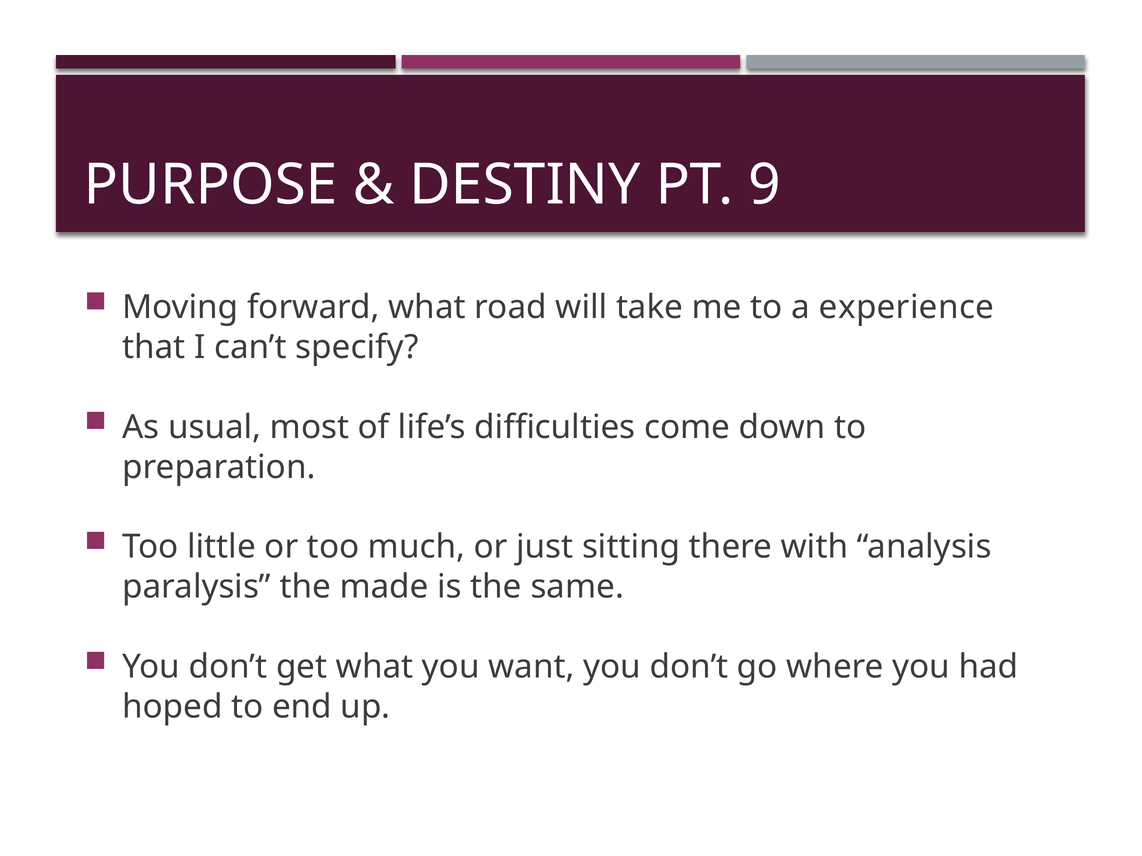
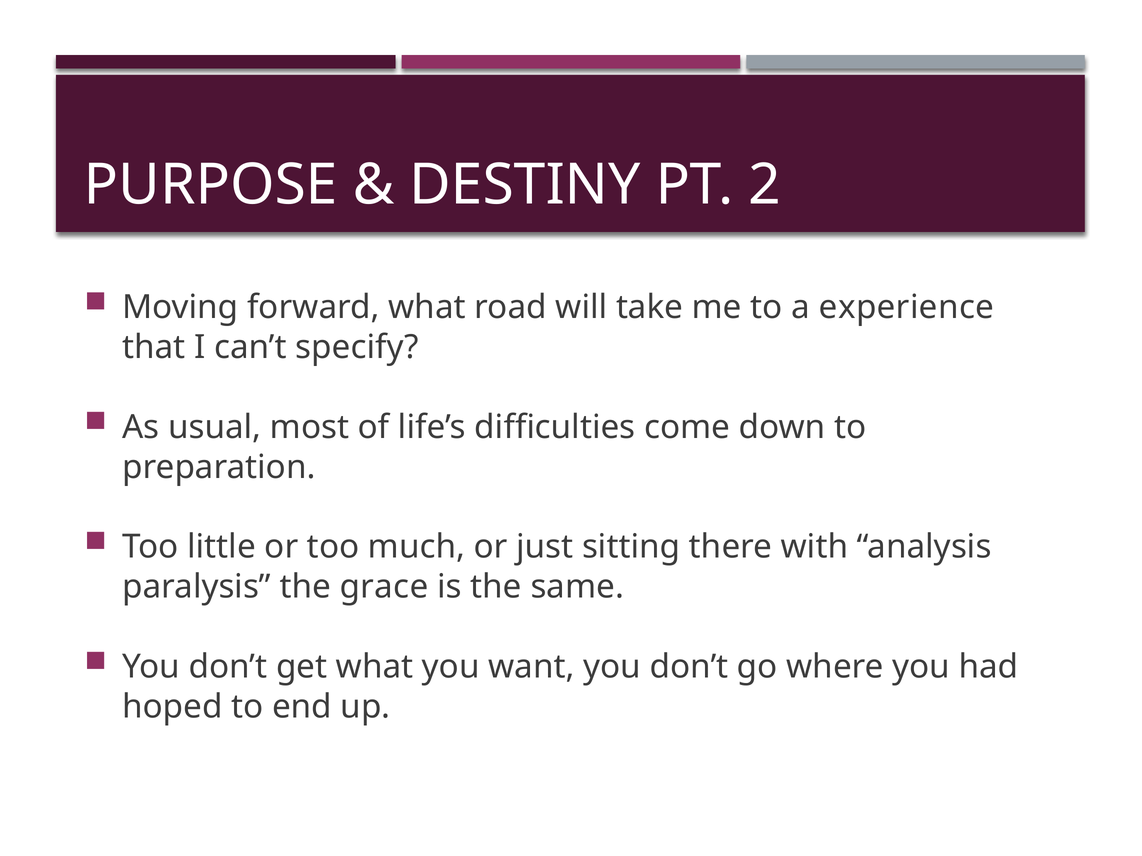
9: 9 -> 2
made: made -> grace
